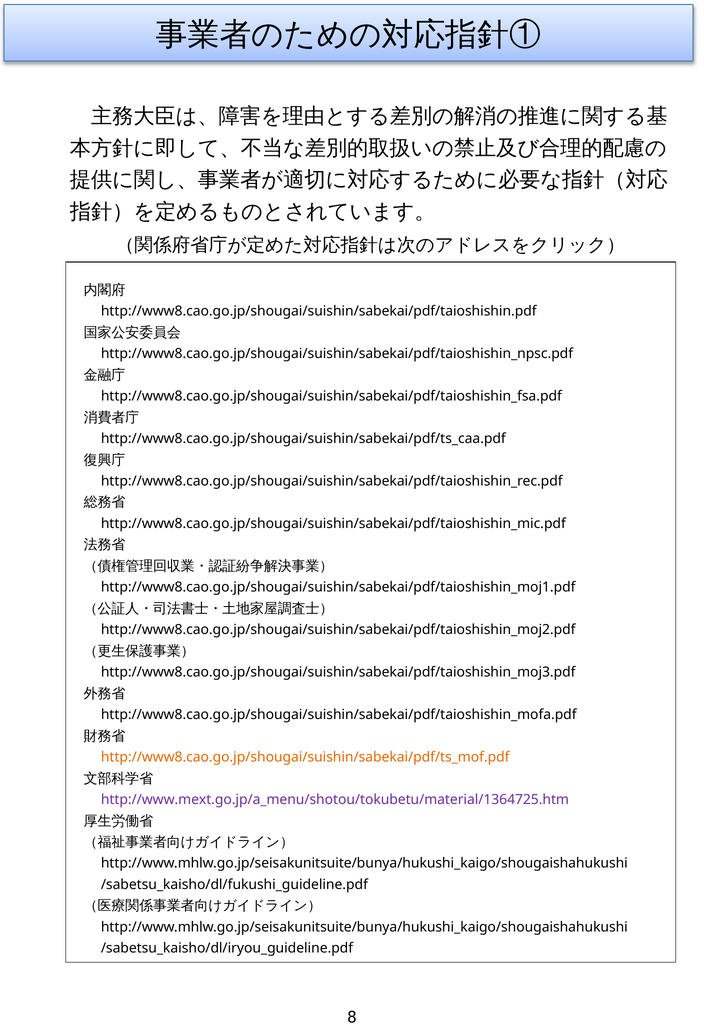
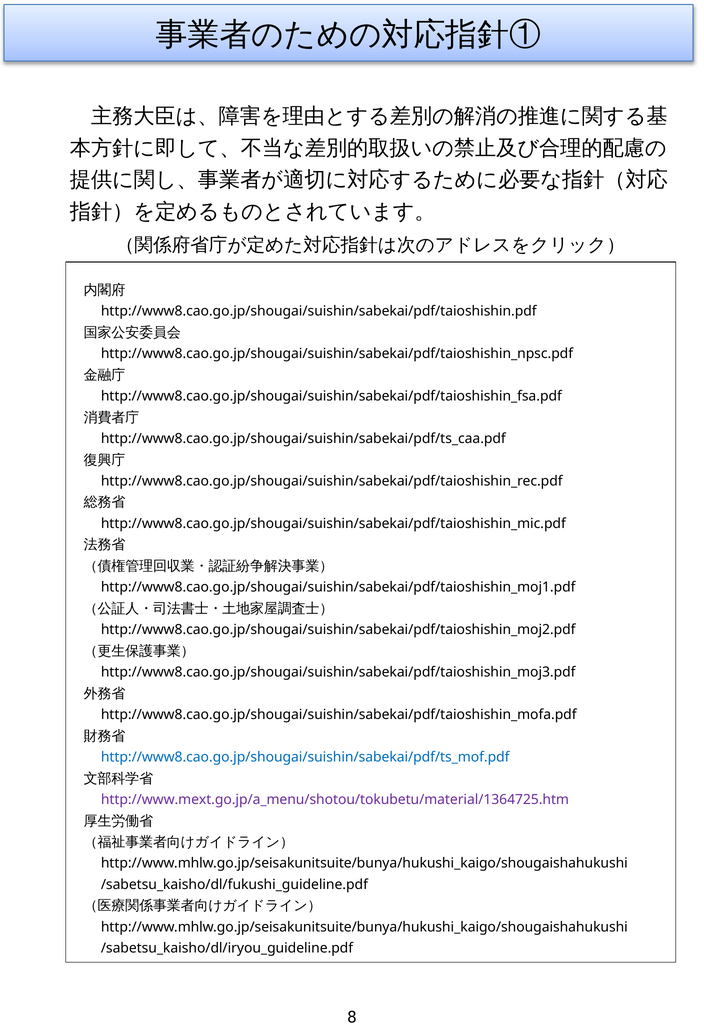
http://www8.cao.go.jp/shougai/suishin/sabekai/pdf/ts_mof.pdf colour: orange -> blue
